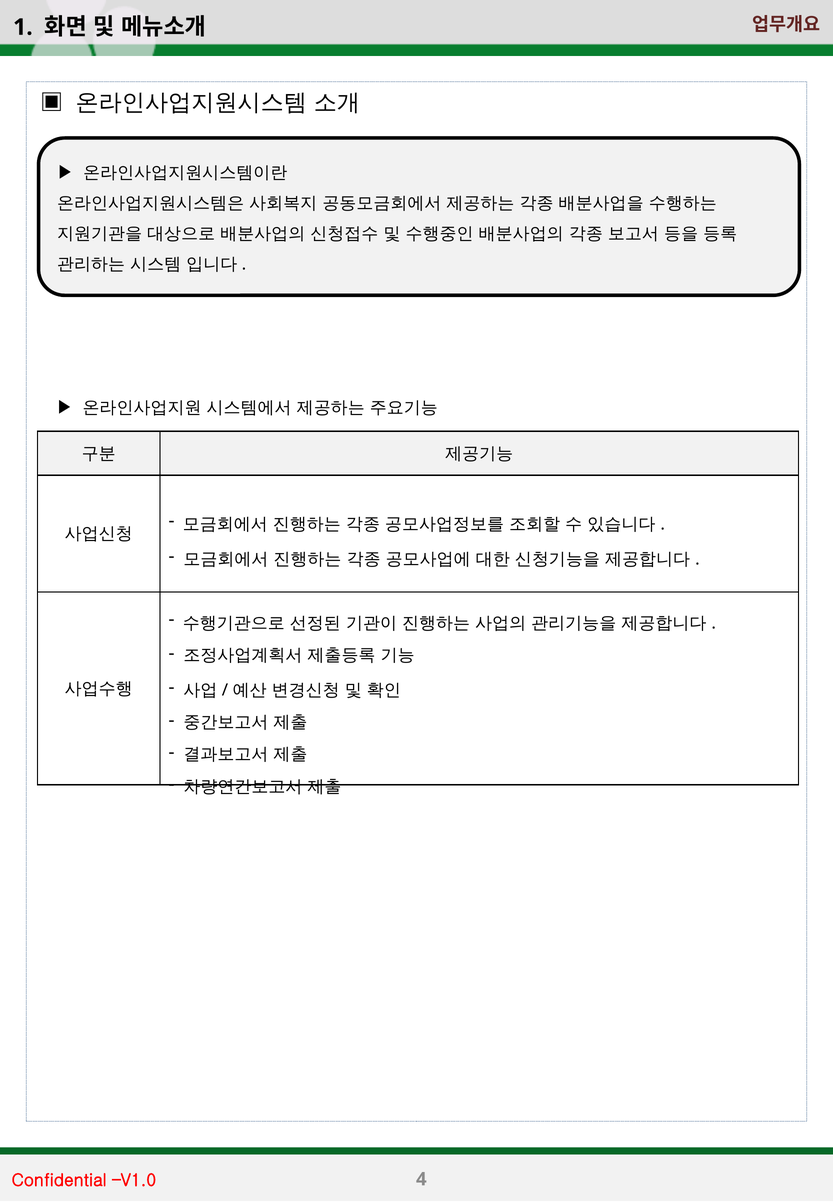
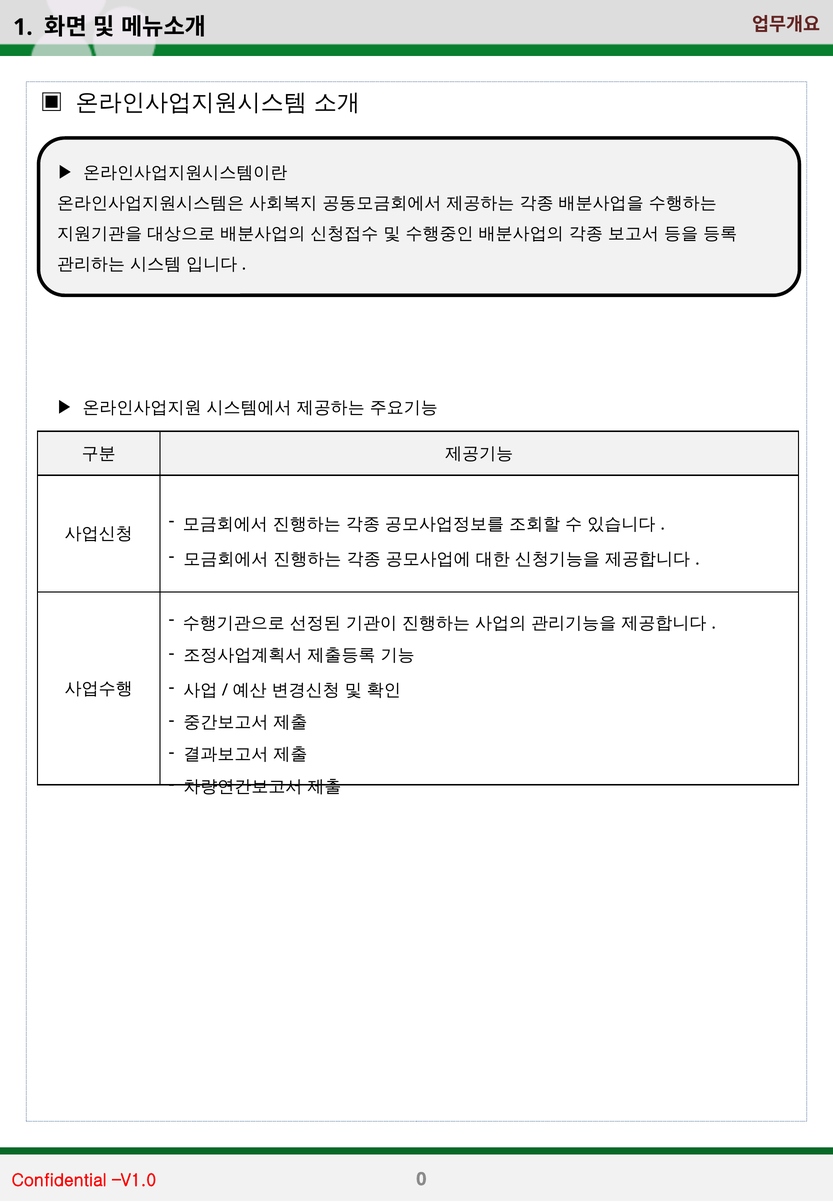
4: 4 -> 0
